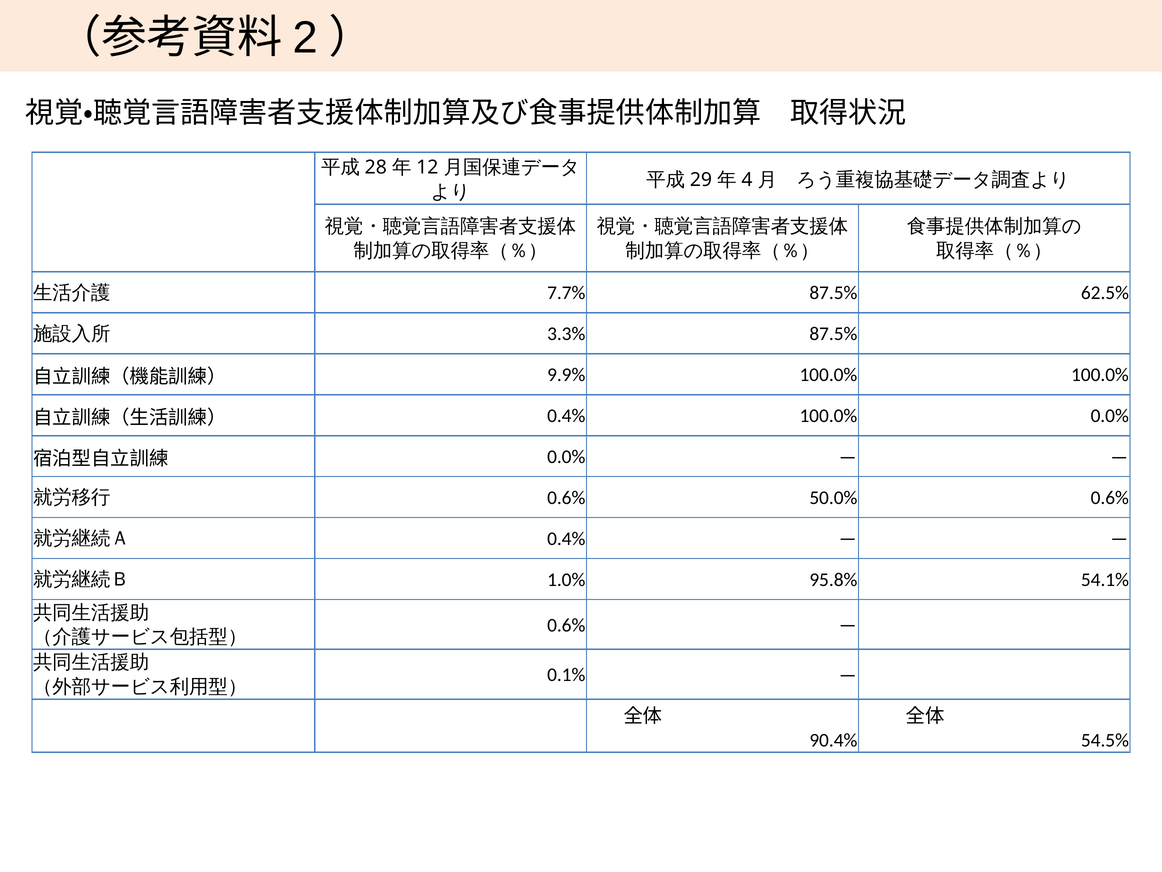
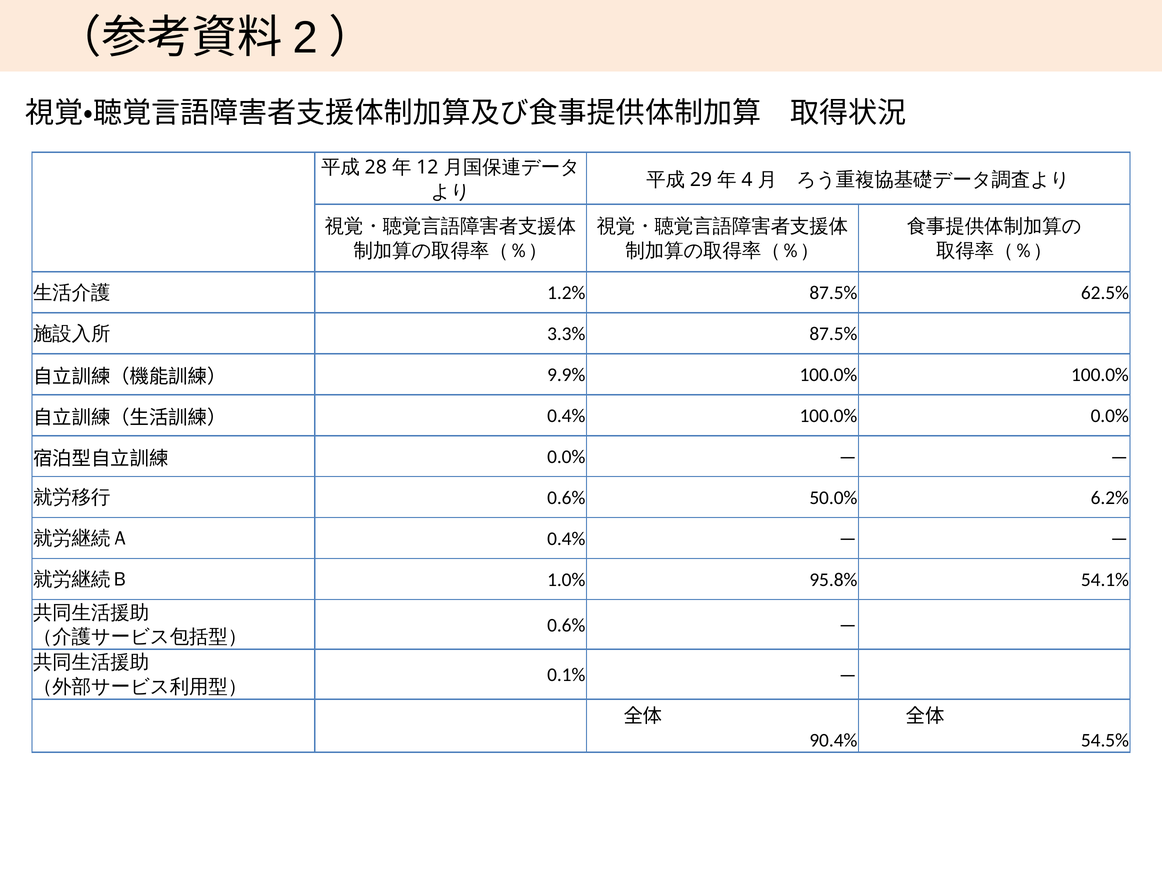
7.7%: 7.7% -> 1.2%
50.0% 0.6%: 0.6% -> 6.2%
